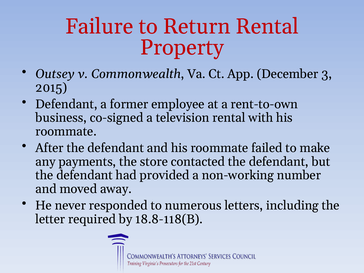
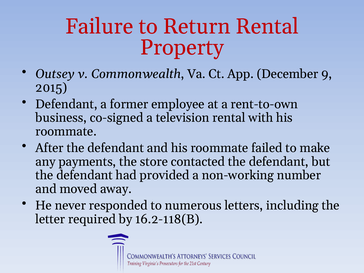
3: 3 -> 9
18.8-118(B: 18.8-118(B -> 16.2-118(B
